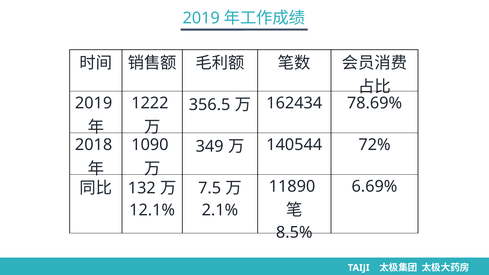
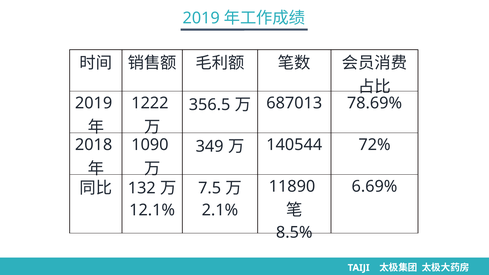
162434: 162434 -> 687013
